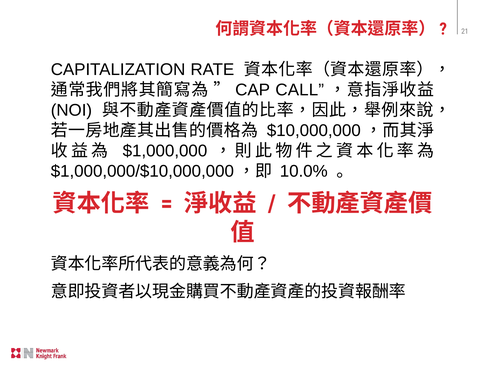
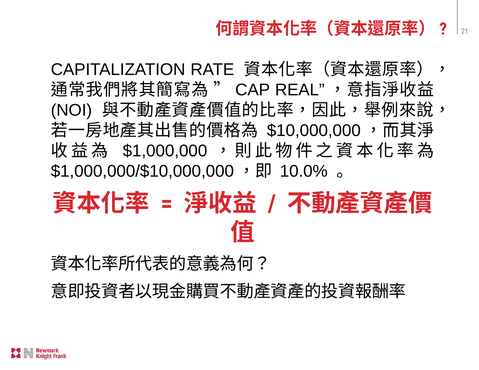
CALL: CALL -> REAL
